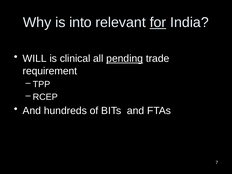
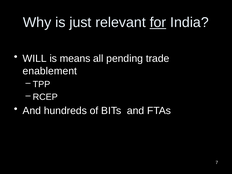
into: into -> just
clinical: clinical -> means
pending underline: present -> none
requirement: requirement -> enablement
